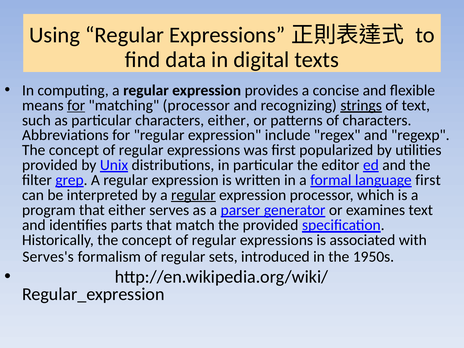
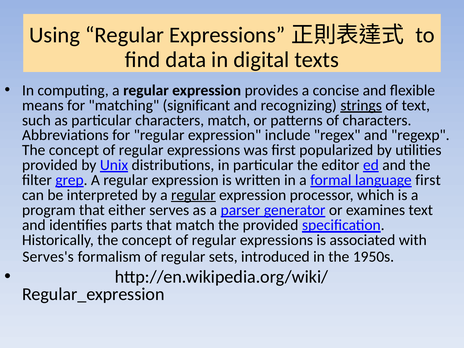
for at (76, 105) underline: present -> none
matching processor: processor -> significant
characters either: either -> match
